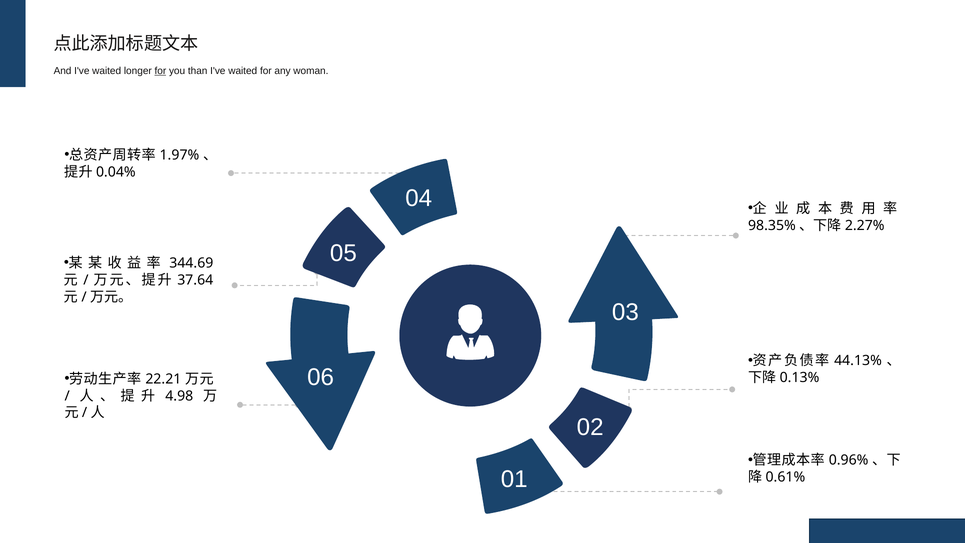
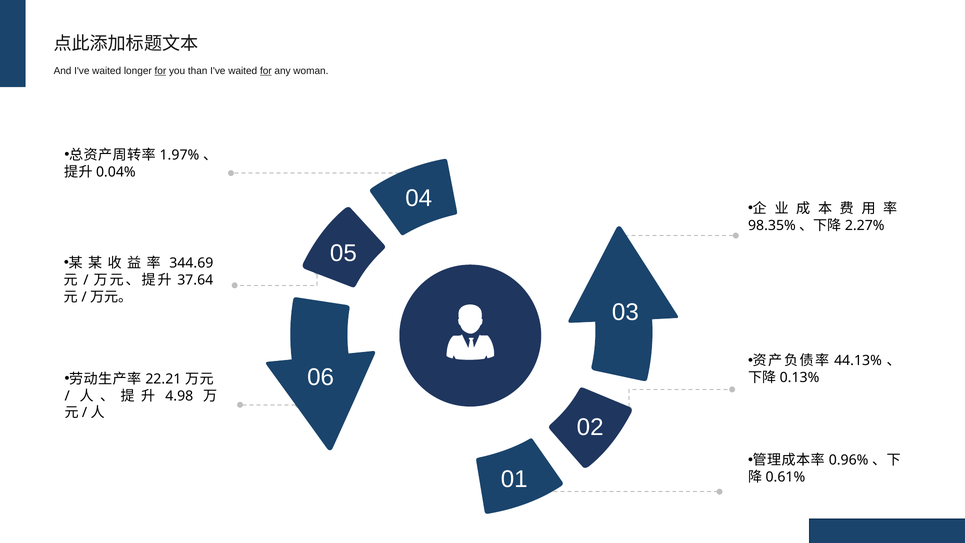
for at (266, 71) underline: none -> present
